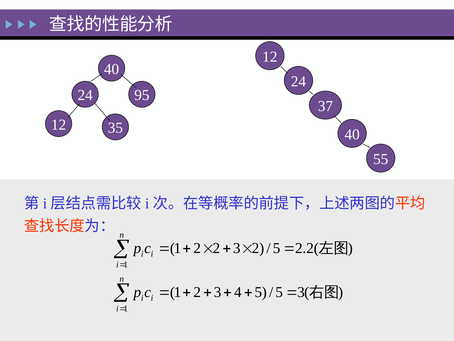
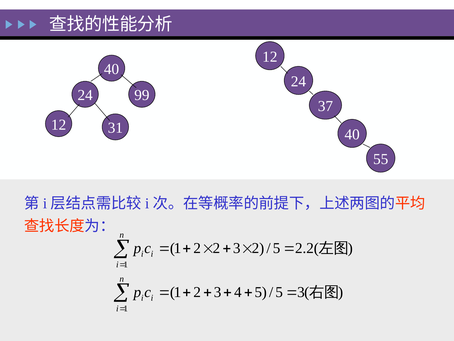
95: 95 -> 99
35: 35 -> 31
